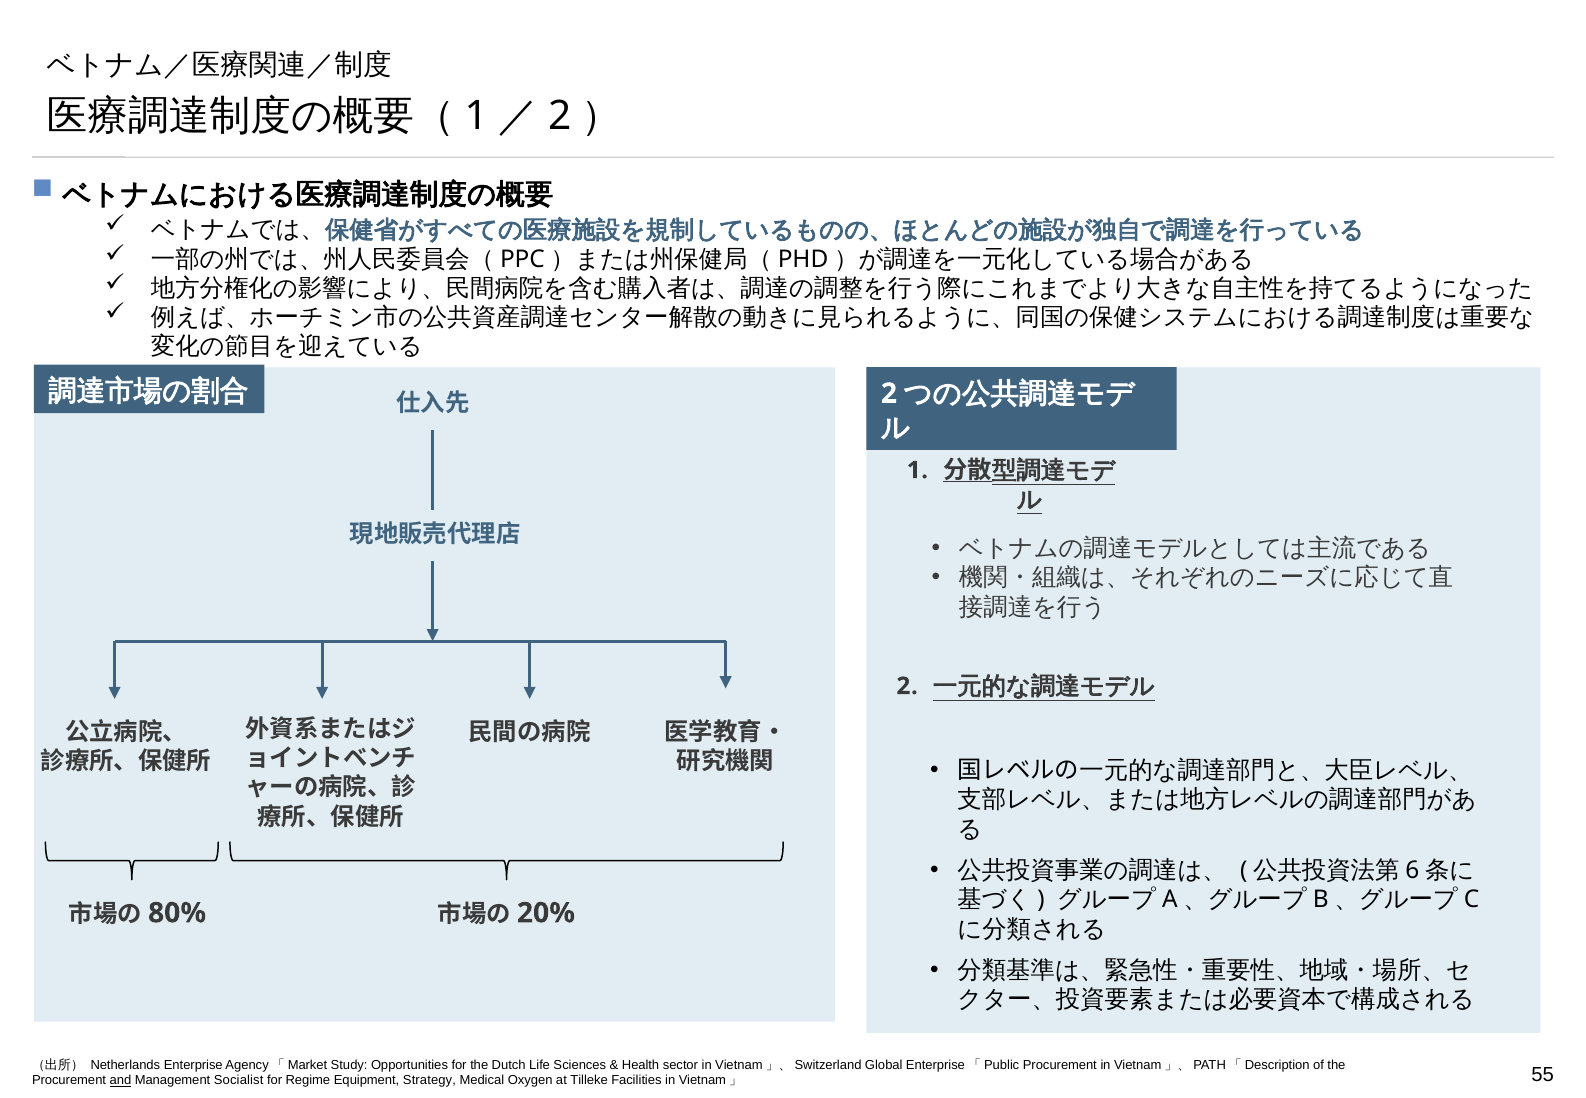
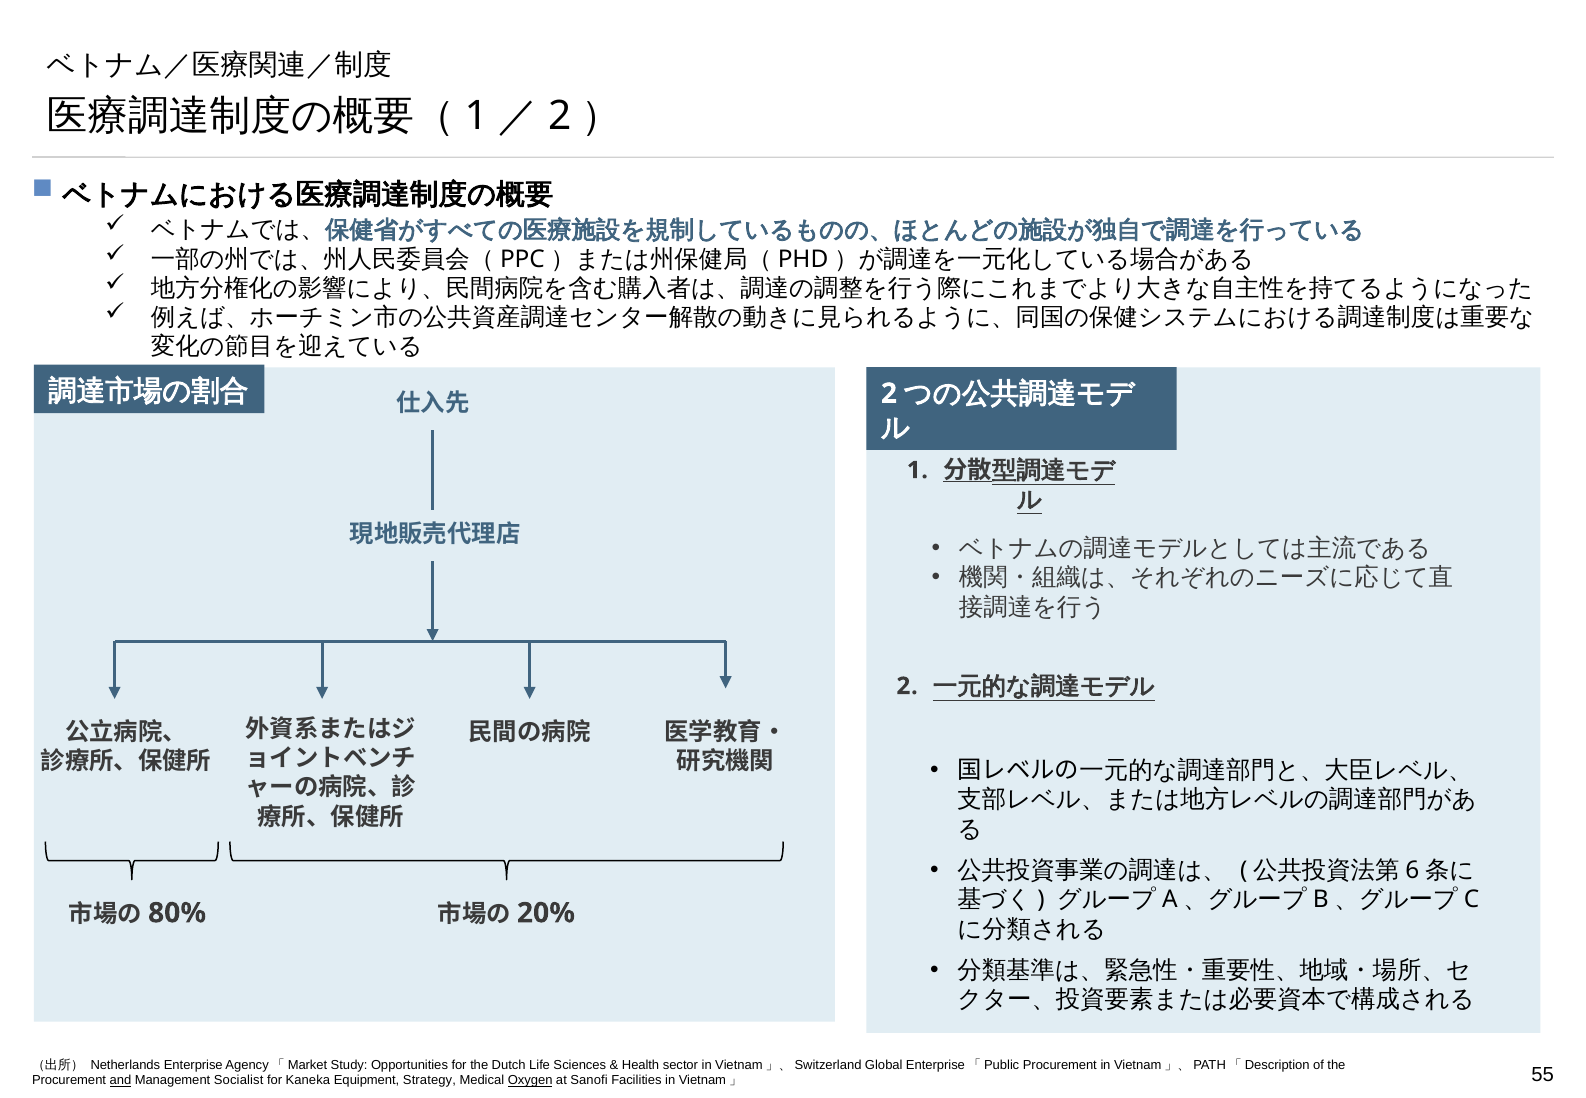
Regime: Regime -> Kaneka
Oxygen underline: none -> present
Tilleke: Tilleke -> Sanofi
